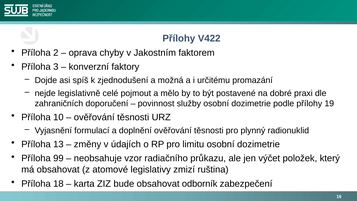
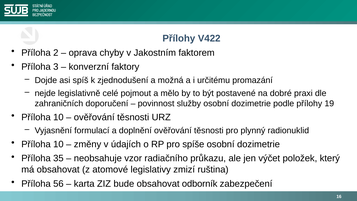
13 at (58, 144): 13 -> 10
limitu: limitu -> spíše
99: 99 -> 35
18: 18 -> 56
